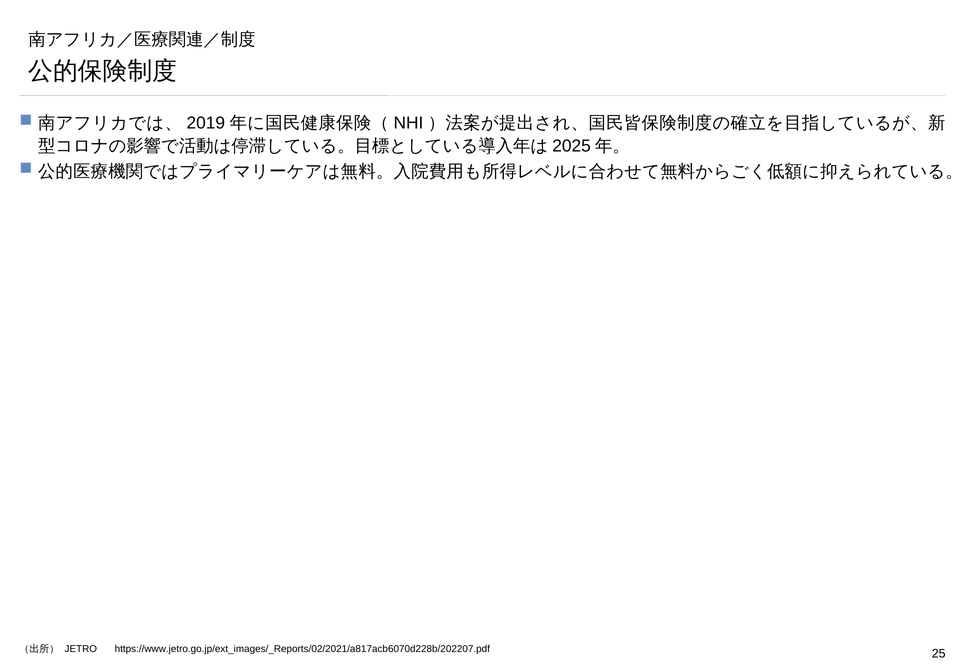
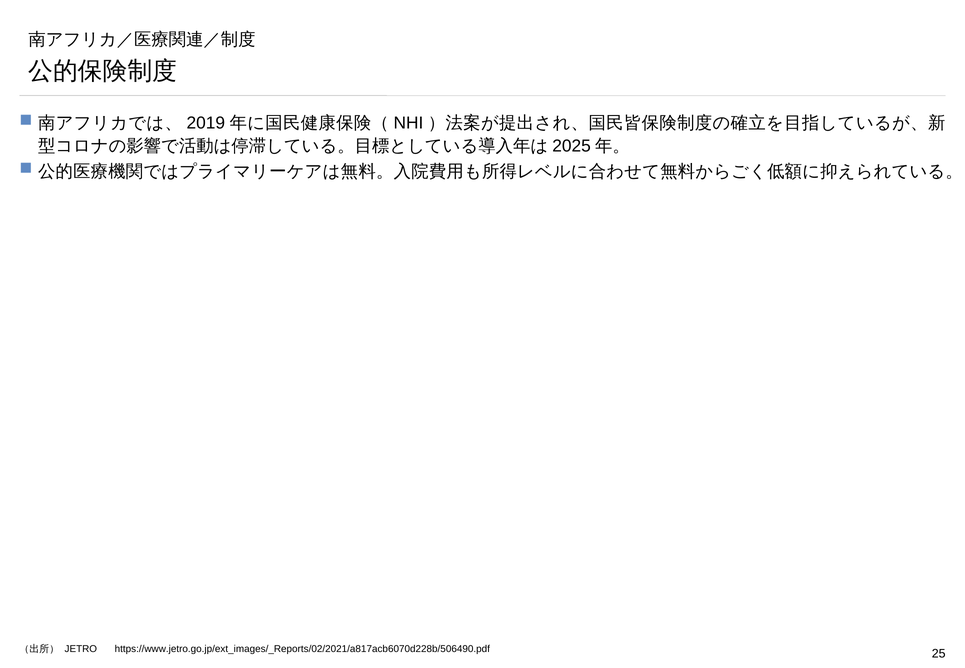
https://www.jetro.go.jp/ext_images/_Reports/02/2021/a817acb6070d228b/202207.pdf: https://www.jetro.go.jp/ext_images/_Reports/02/2021/a817acb6070d228b/202207.pdf -> https://www.jetro.go.jp/ext_images/_Reports/02/2021/a817acb6070d228b/506490.pdf
